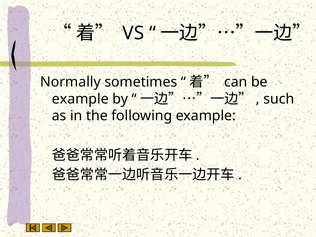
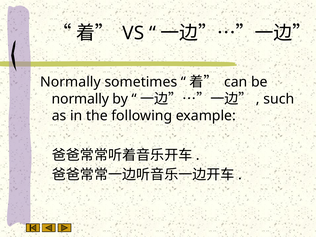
example at (80, 99): example -> normally
